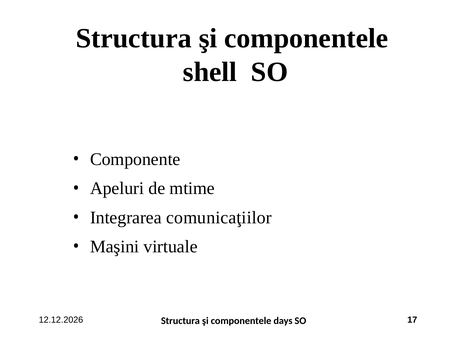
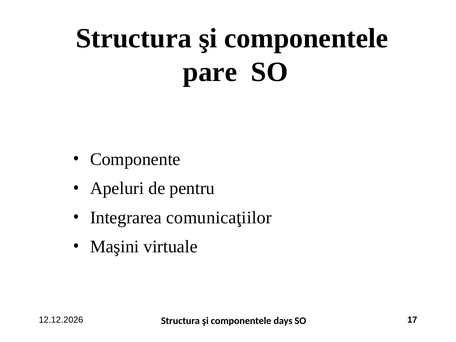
shell: shell -> pare
mtime: mtime -> pentru
